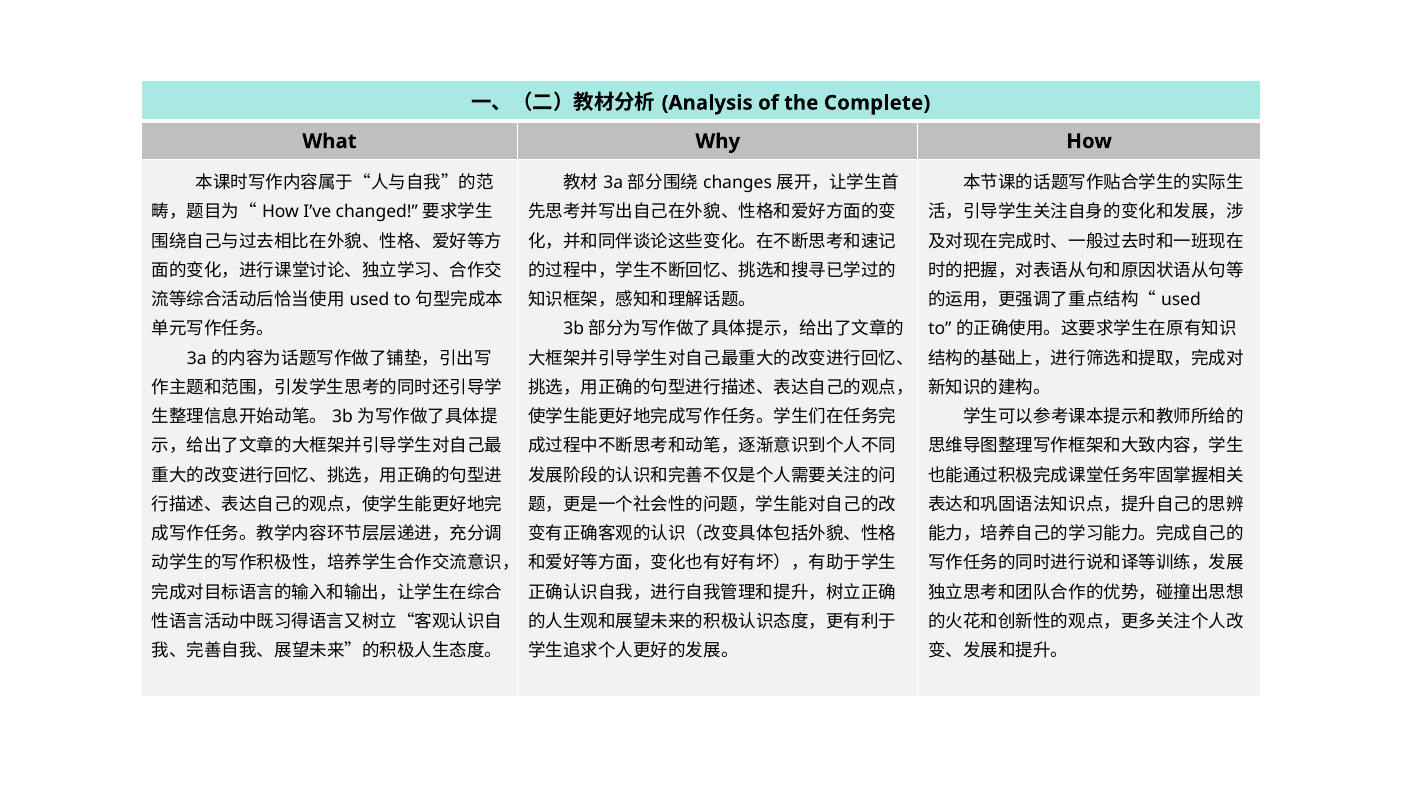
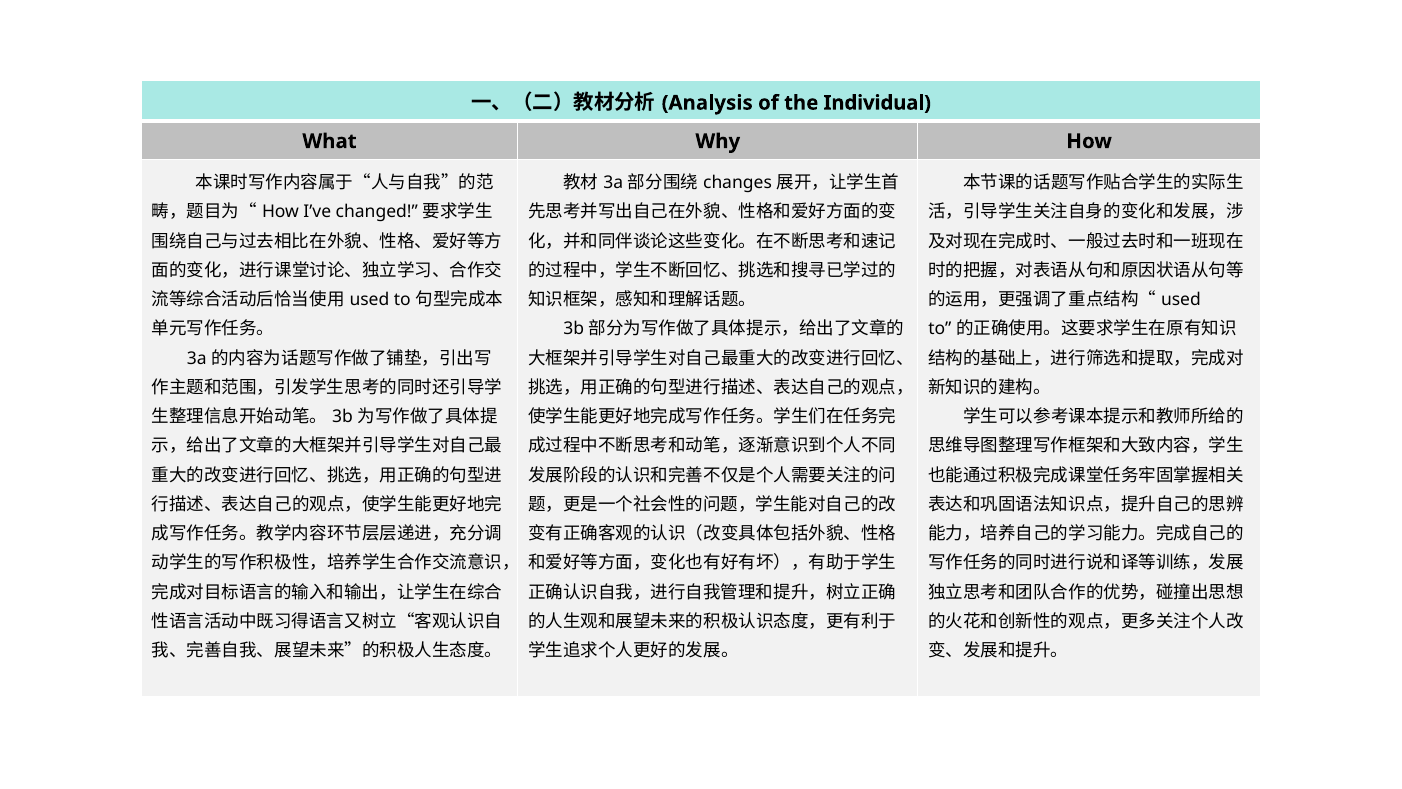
Complete: Complete -> Individual
